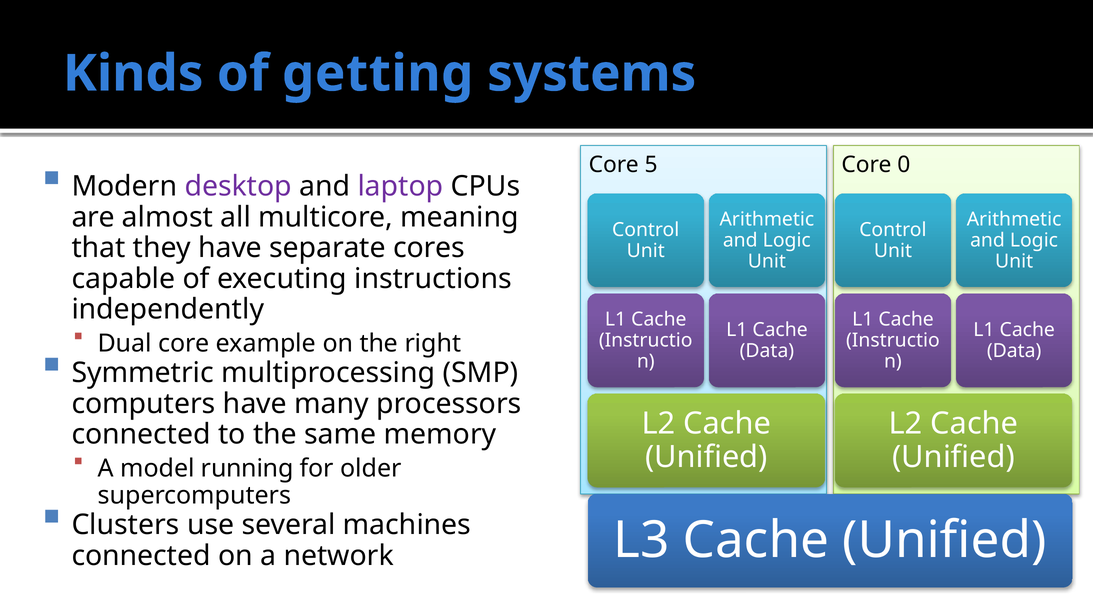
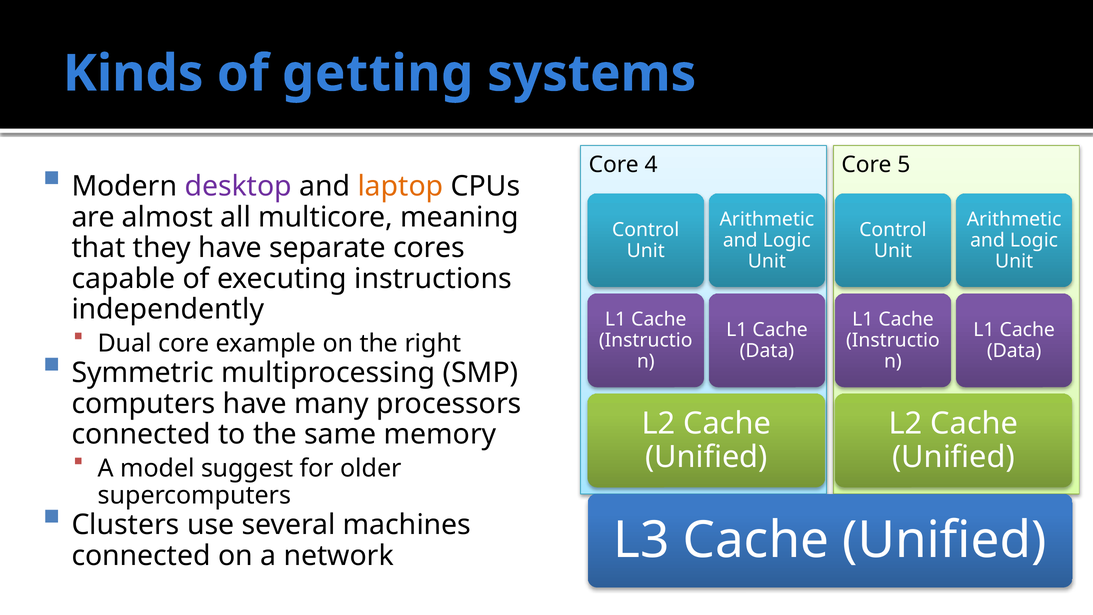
5: 5 -> 4
0: 0 -> 5
laptop colour: purple -> orange
running: running -> suggest
